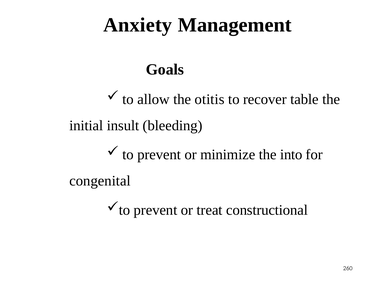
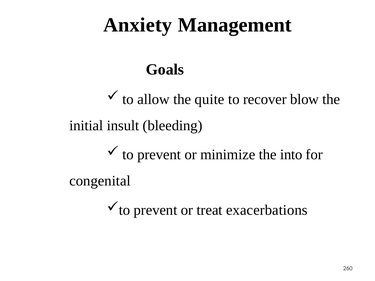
otitis: otitis -> quite
table: table -> blow
constructional: constructional -> exacerbations
